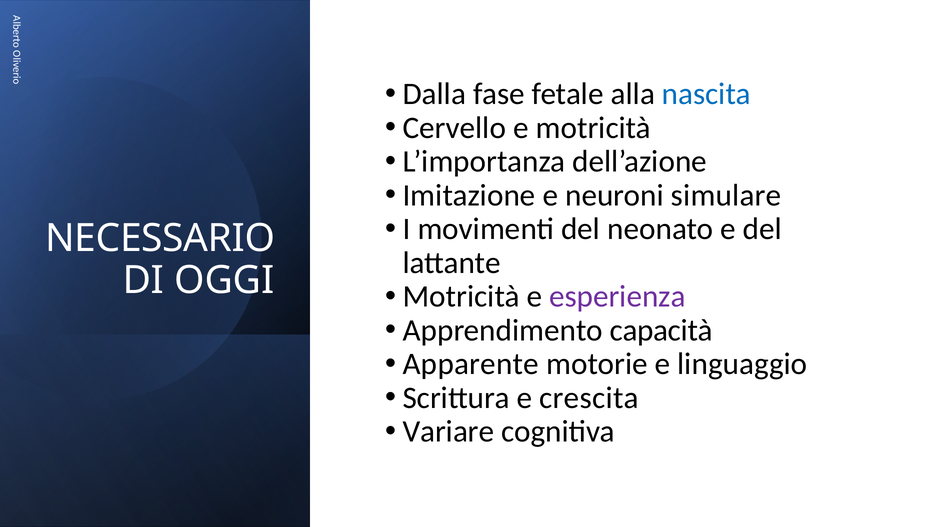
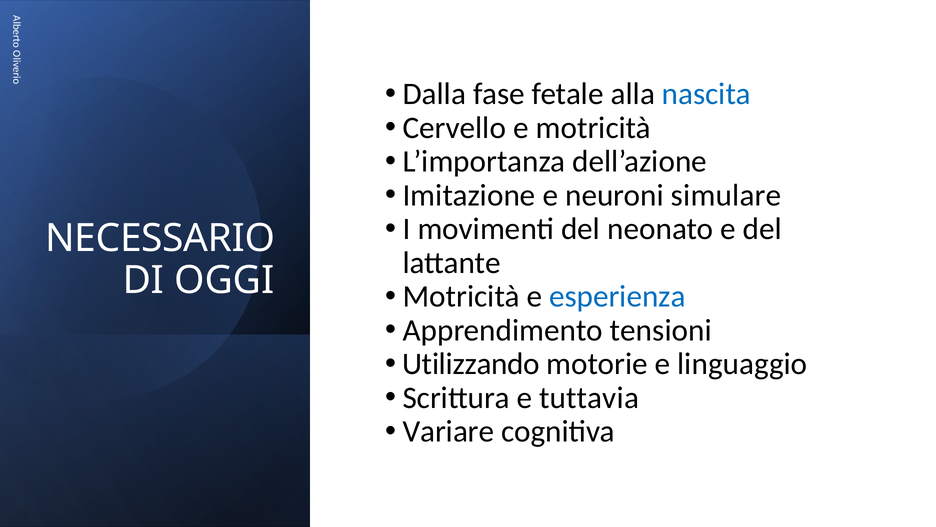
esperienza colour: purple -> blue
capacità: capacità -> tensioni
Apparente: Apparente -> Utilizzando
crescita: crescita -> tuttavia
